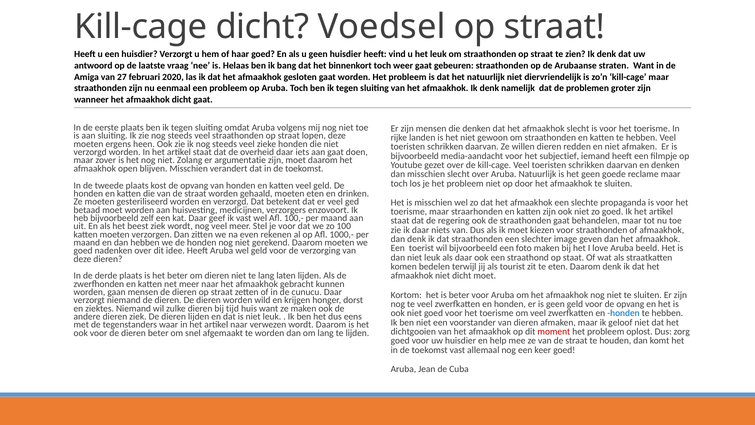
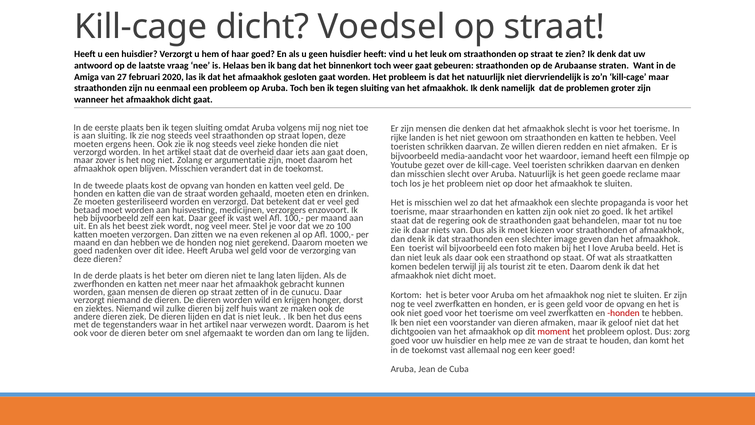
subjectief: subjectief -> waardoor
bij tijd: tijd -> zelf
honden at (623, 313) colour: blue -> red
